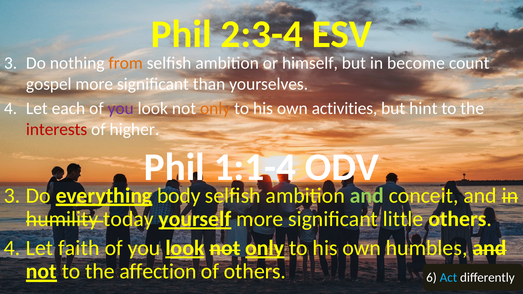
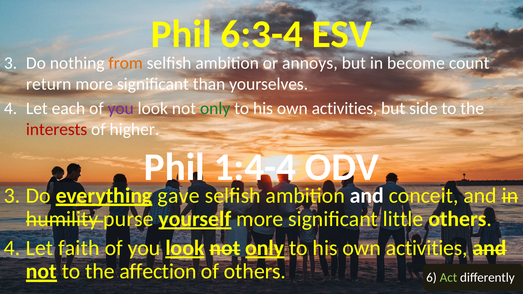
2:3-4: 2:3-4 -> 6:3-4
himself: himself -> annoys
gospel: gospel -> return
only at (215, 108) colour: orange -> green
hint: hint -> side
1:1-4: 1:1-4 -> 1:4-4
body: body -> gave
and at (367, 196) colour: light green -> white
today: today -> purse
humbles at (427, 248): humbles -> activities
Act colour: light blue -> light green
